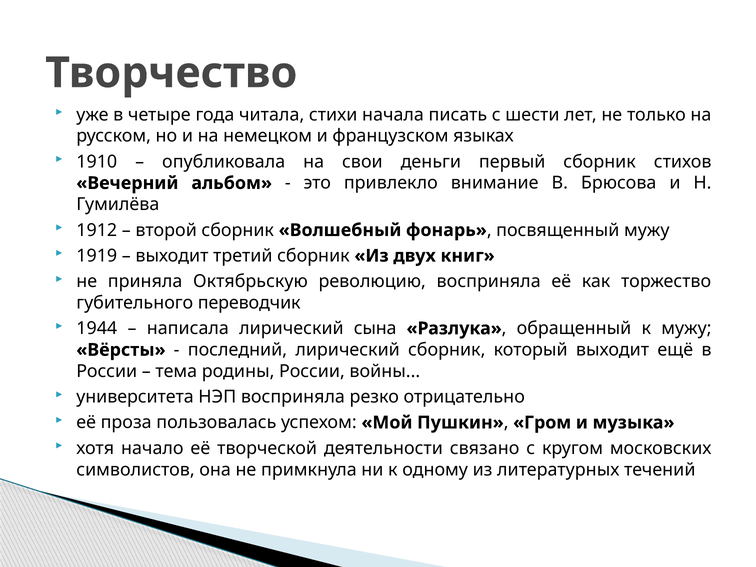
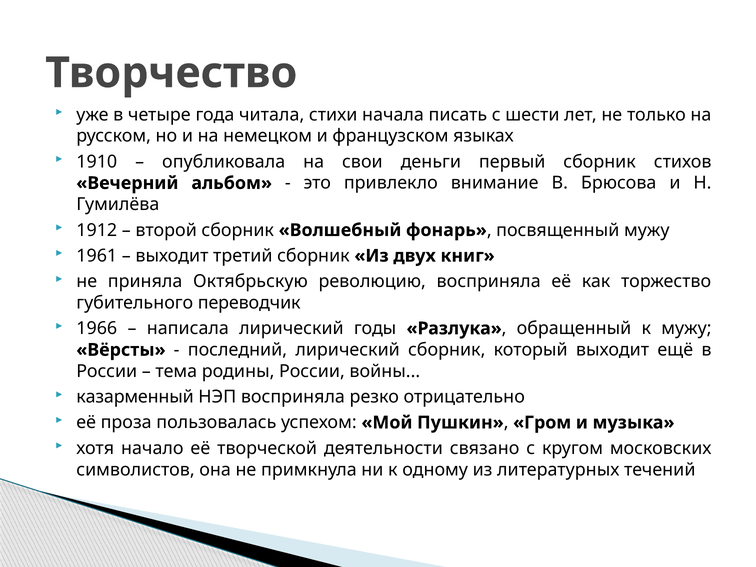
1919: 1919 -> 1961
1944: 1944 -> 1966
сына: сына -> годы
университета: университета -> казарменный
